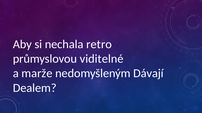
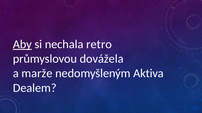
Aby underline: none -> present
viditelné: viditelné -> dovážela
Dávají: Dávají -> Aktiva
